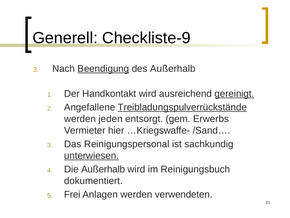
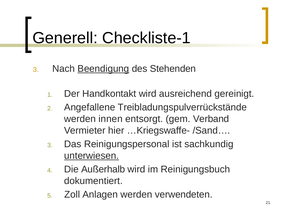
Checkliste-9: Checkliste-9 -> Checkliste-1
des Außerhalb: Außerhalb -> Stehenden
gereinigt underline: present -> none
Treibladungspulverrückstände underline: present -> none
jeden: jeden -> innen
Erwerbs: Erwerbs -> Verband
Frei: Frei -> Zoll
